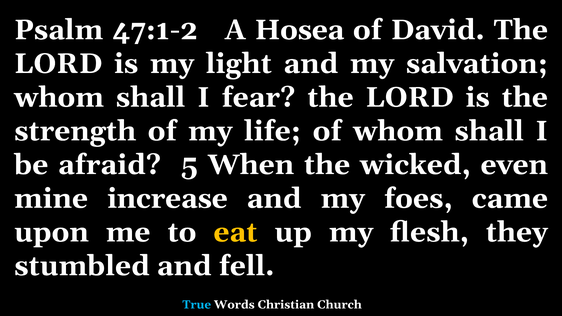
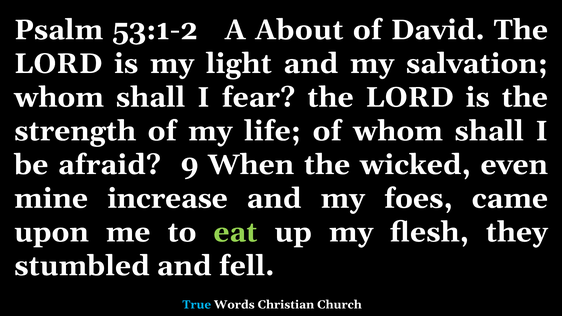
47:1-2: 47:1-2 -> 53:1-2
Hosea: Hosea -> About
5: 5 -> 9
eat colour: yellow -> light green
